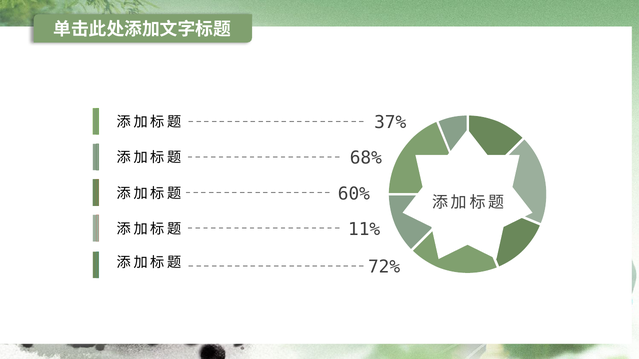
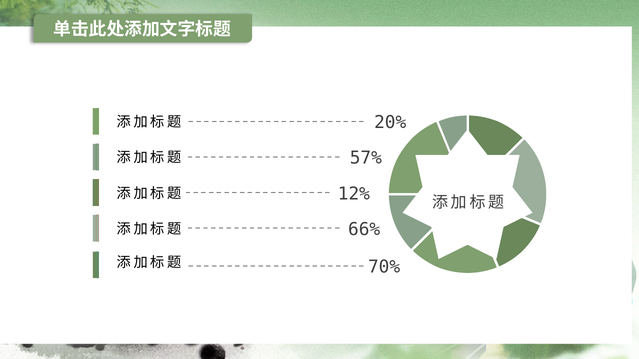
37%: 37% -> 20%
68%: 68% -> 57%
60%: 60% -> 12%
11%: 11% -> 66%
72%: 72% -> 70%
